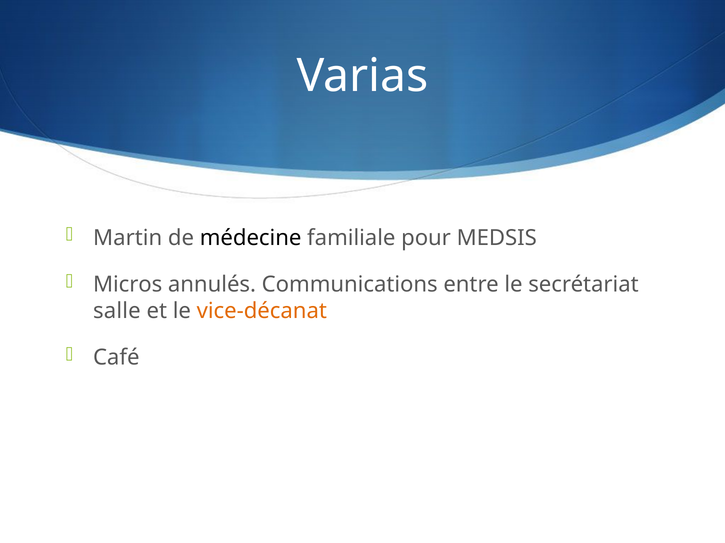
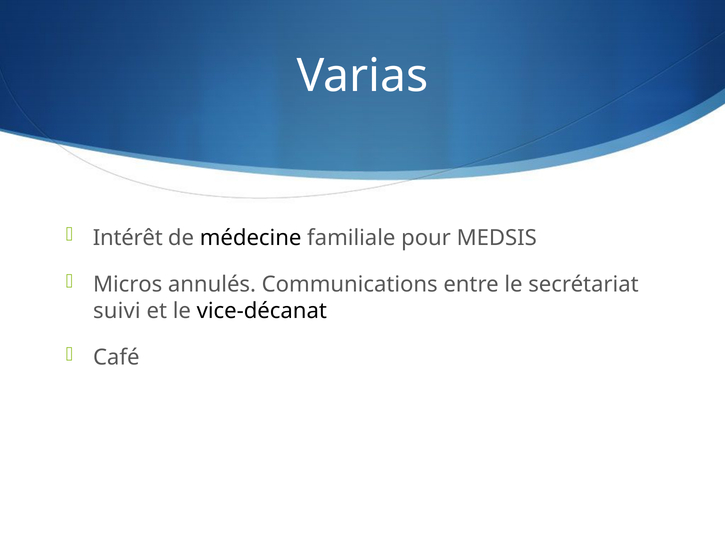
Martin: Martin -> Intérêt
salle: salle -> suivi
vice-décanat colour: orange -> black
